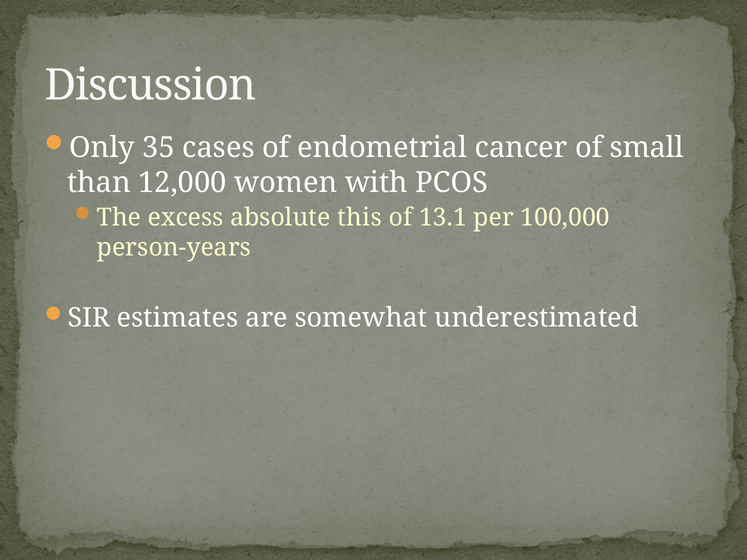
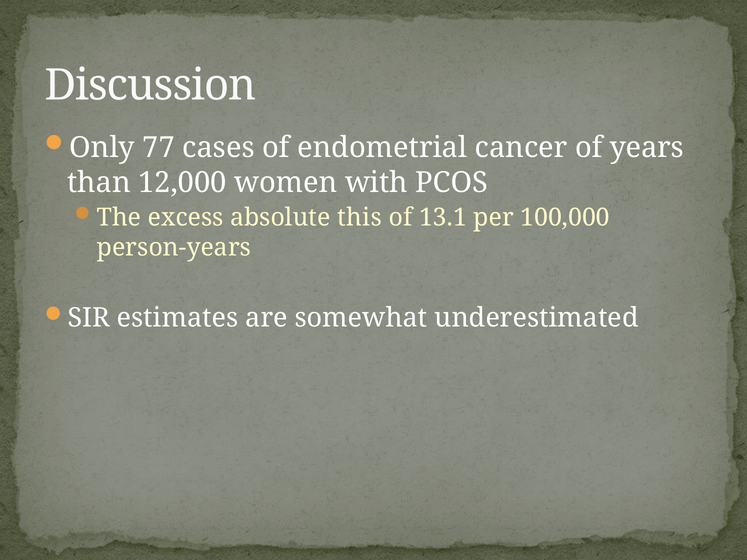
35: 35 -> 77
small: small -> years
